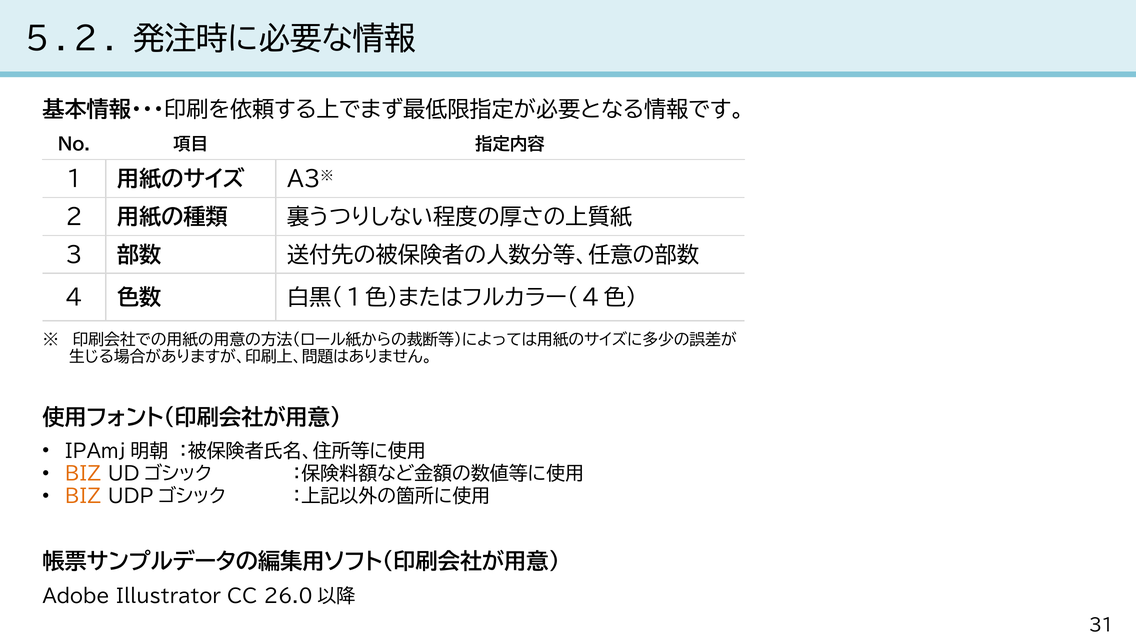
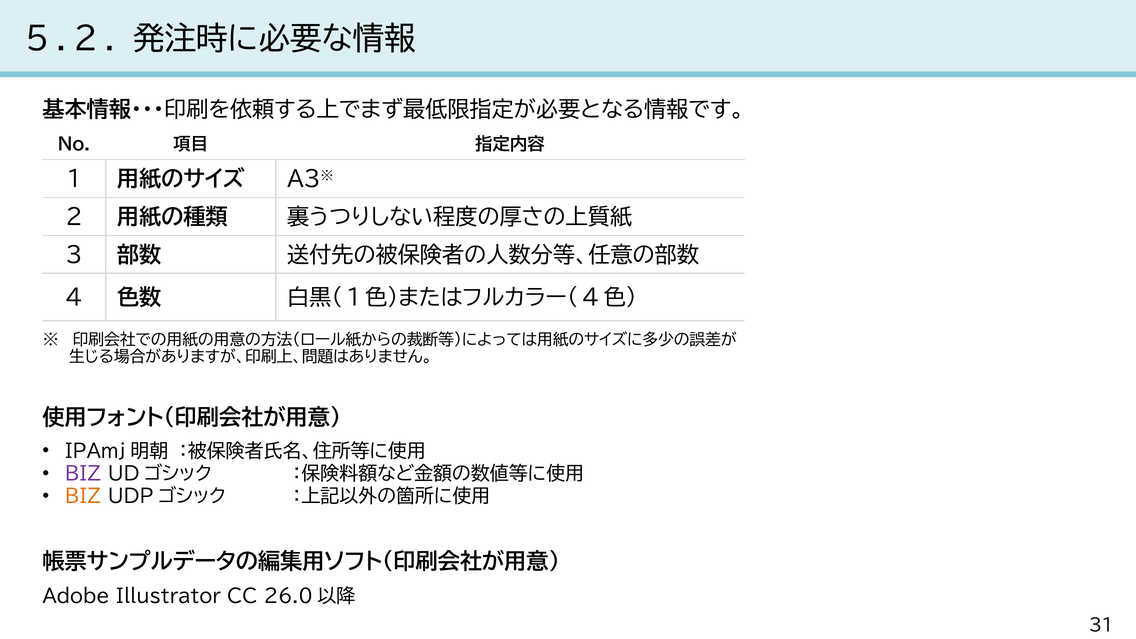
BIZ at (83, 474) colour: orange -> purple
